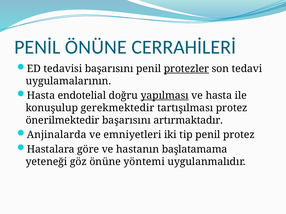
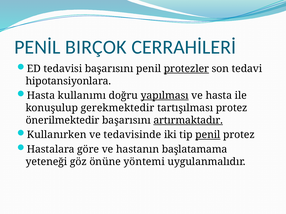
PENİL ÖNÜNE: ÖNÜNE -> BIRÇOK
uygulamalarının: uygulamalarının -> hipotansiyonlara
endotelial: endotelial -> kullanımı
artırmaktadır underline: none -> present
Anjinalarda: Anjinalarda -> Kullanırken
emniyetleri: emniyetleri -> tedavisinde
penil at (208, 135) underline: none -> present
